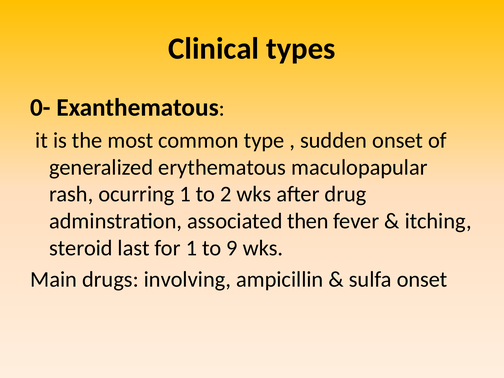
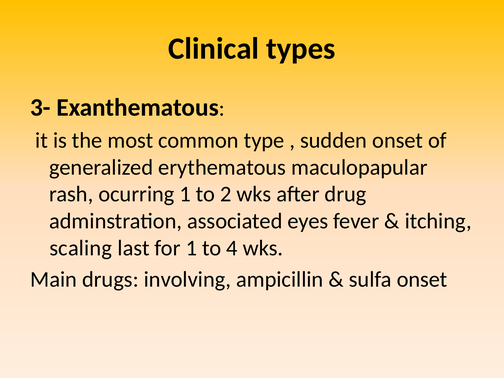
0-: 0- -> 3-
then: then -> eyes
steroid: steroid -> scaling
9: 9 -> 4
